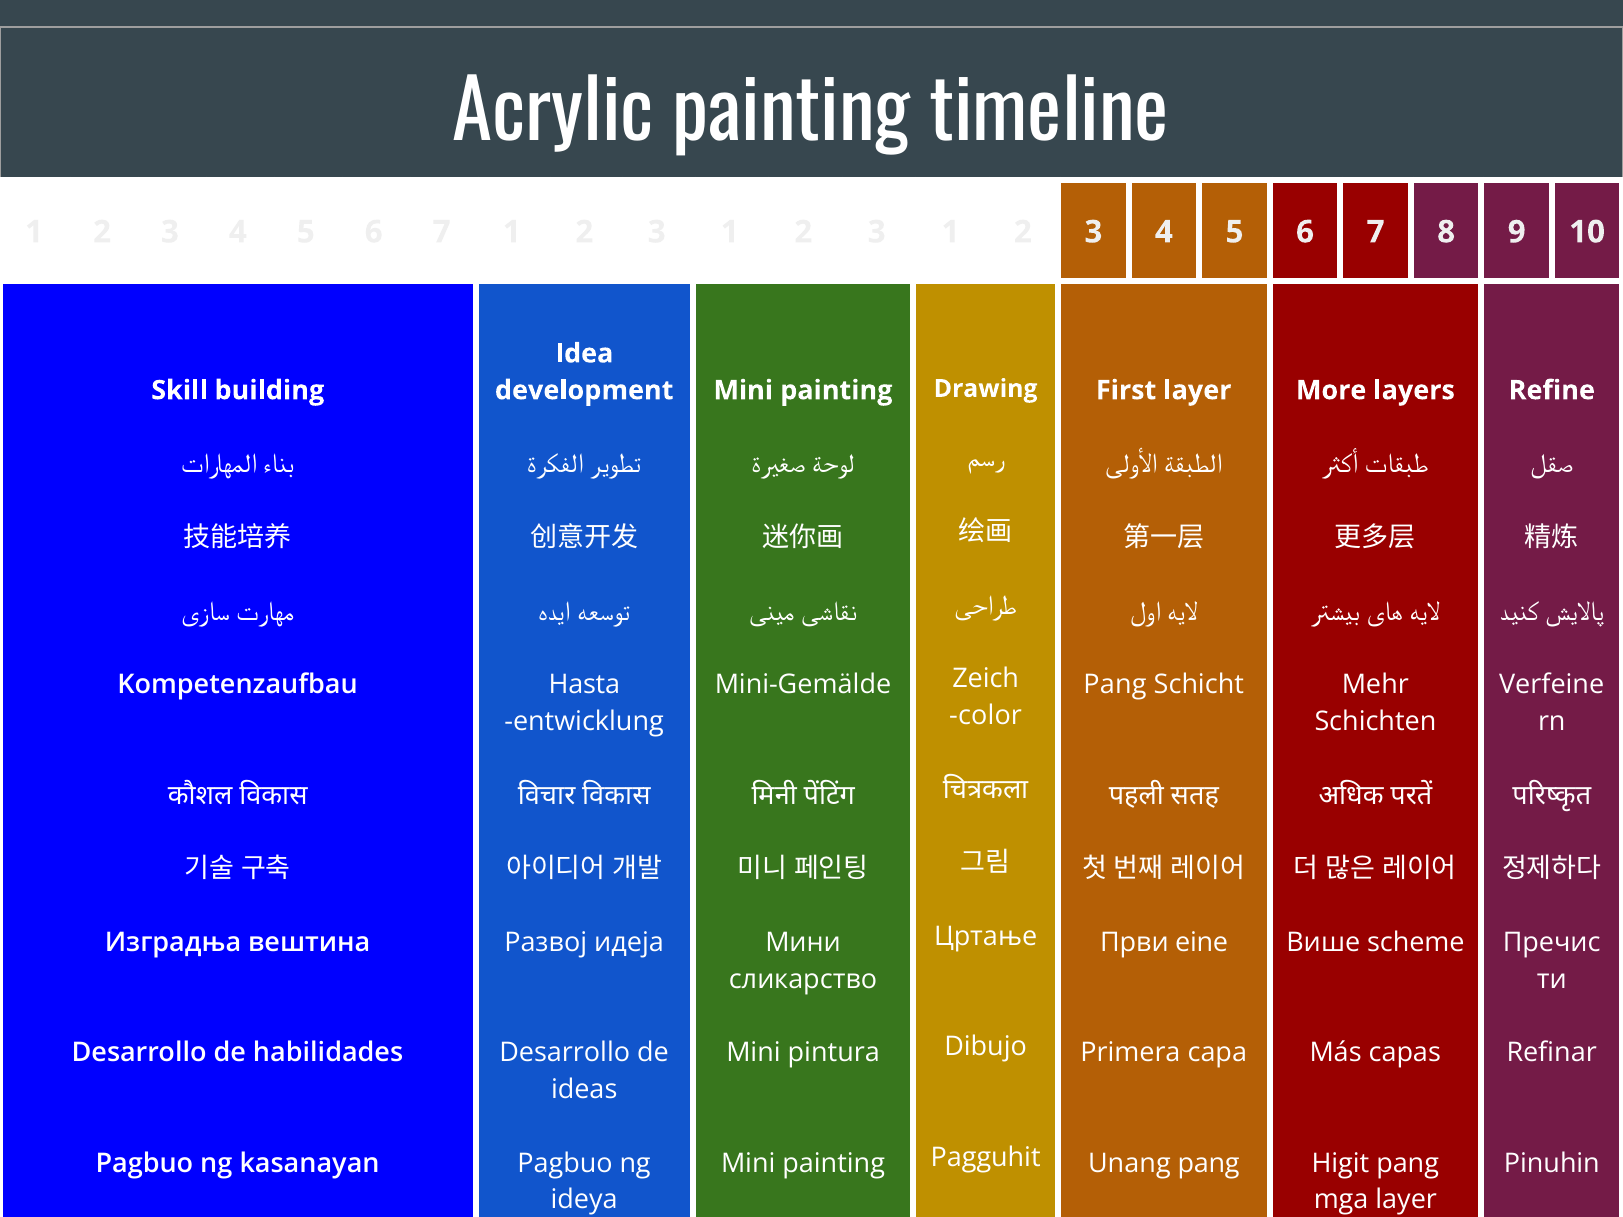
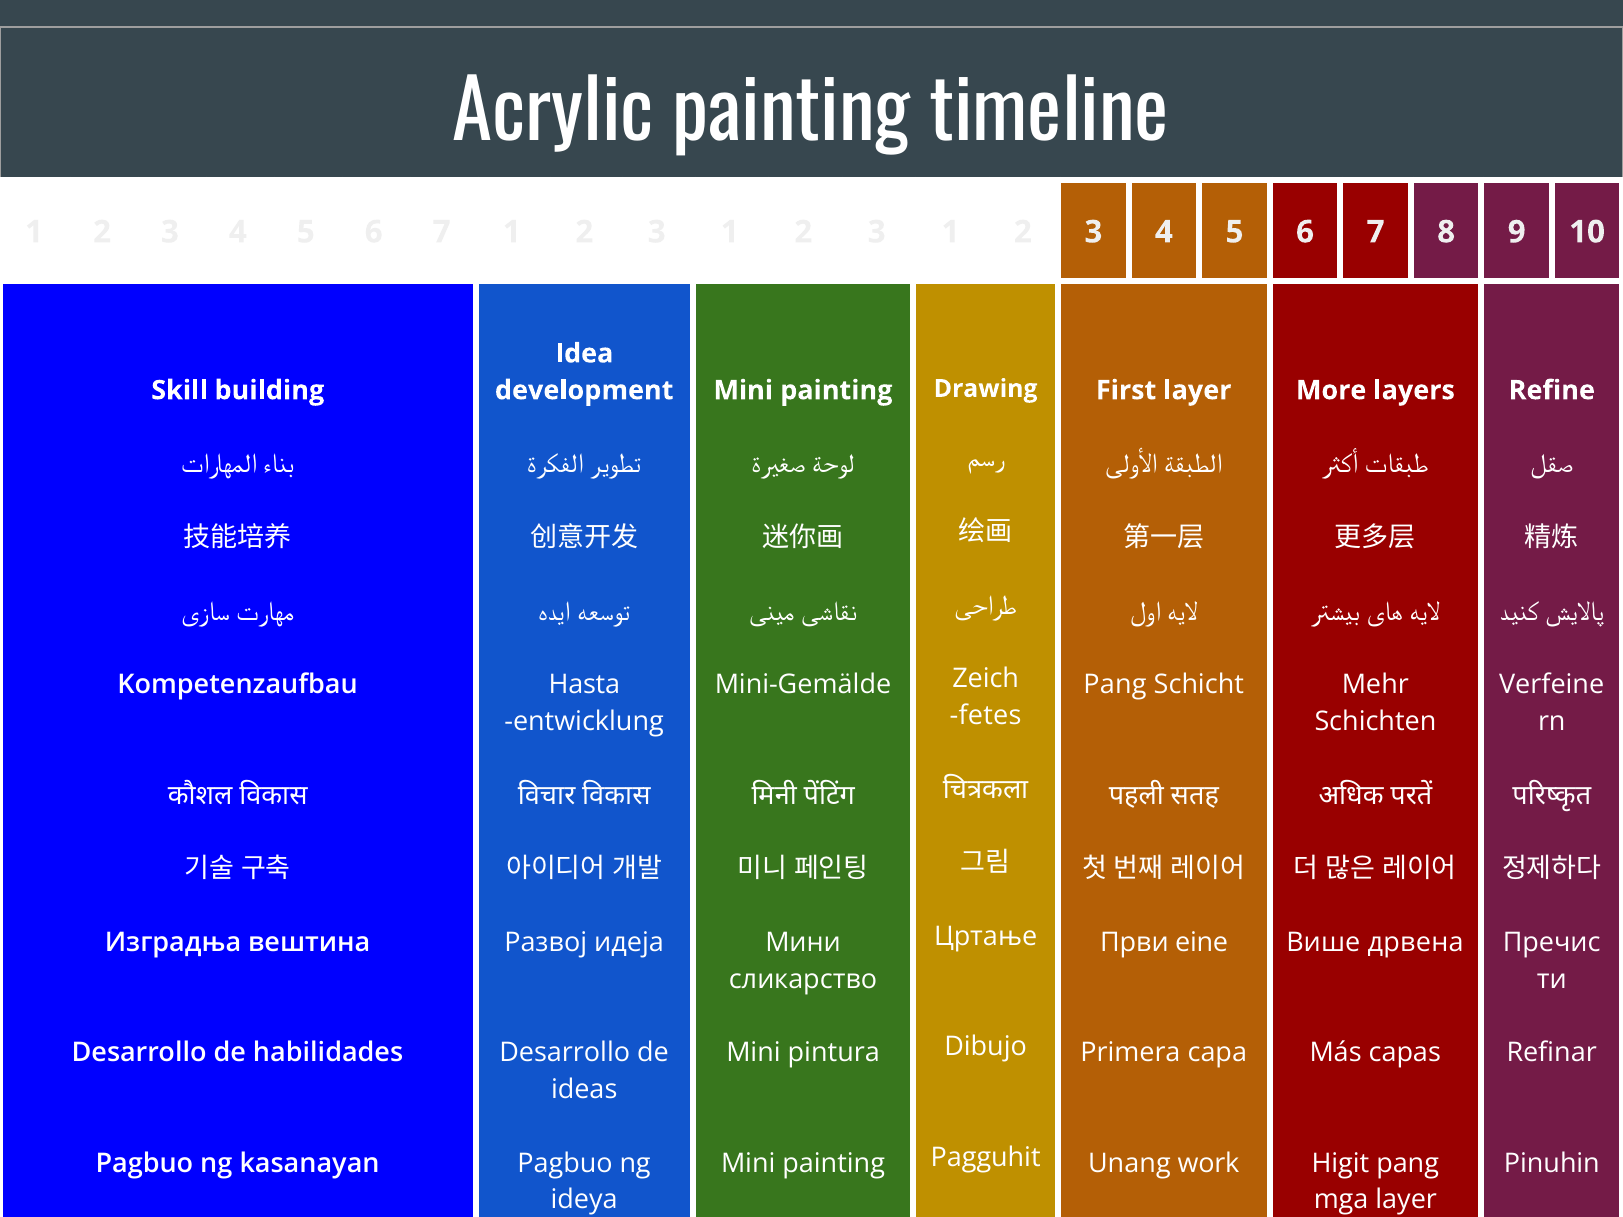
color: color -> fetes
scheme: scheme -> дрвена
Unang pang: pang -> work
